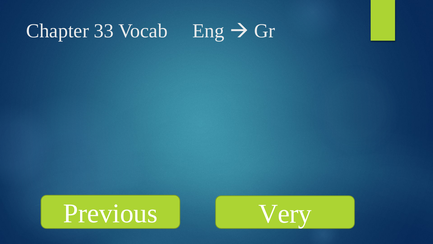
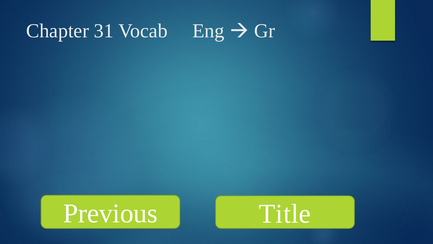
33: 33 -> 31
Very: Very -> Title
